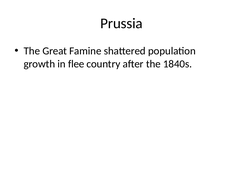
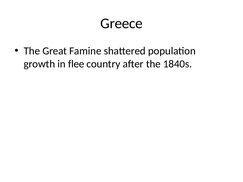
Prussia: Prussia -> Greece
